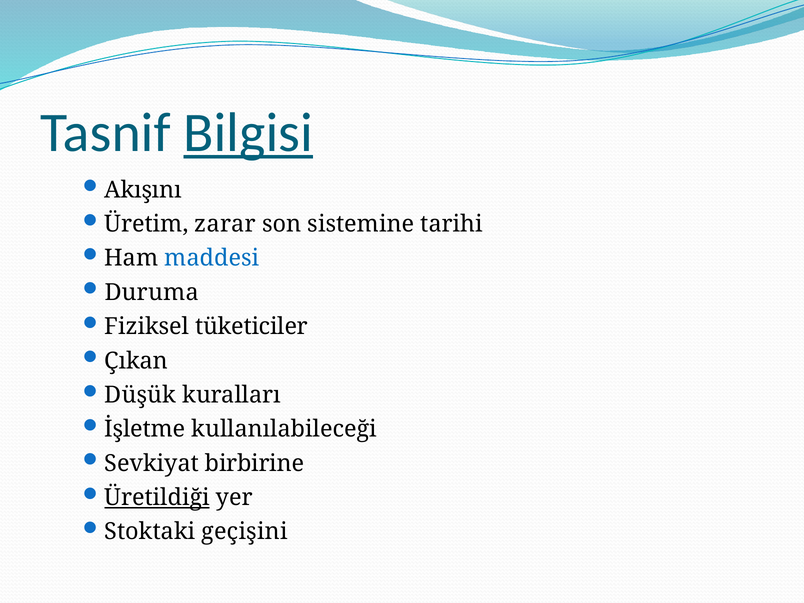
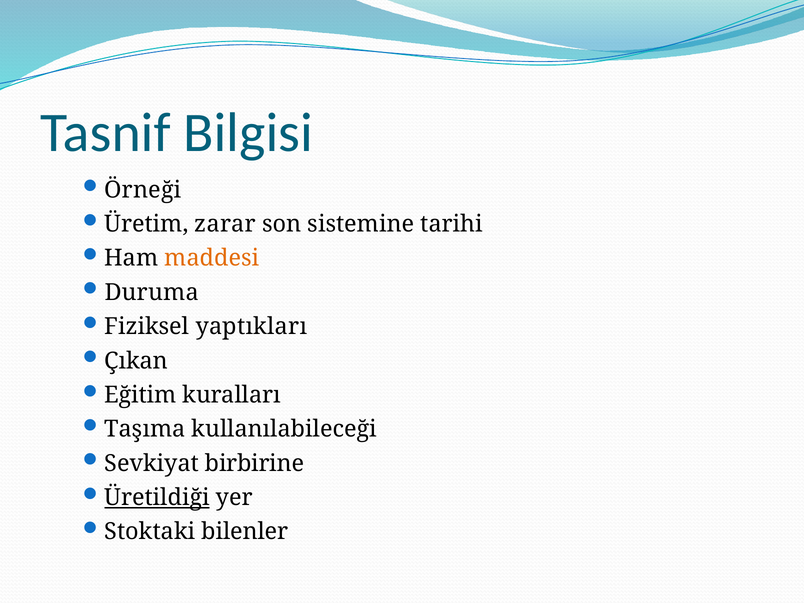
Bilgisi underline: present -> none
Akışını: Akışını -> Örneği
maddesi colour: blue -> orange
tüketiciler: tüketiciler -> yaptıkları
Düşük: Düşük -> Eğitim
İşletme: İşletme -> Taşıma
geçişini: geçişini -> bilenler
